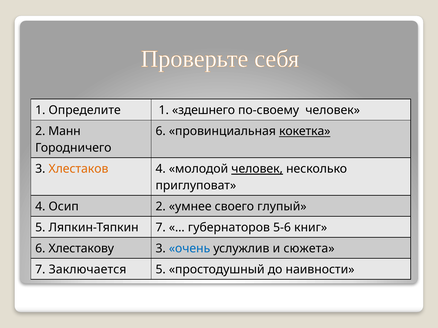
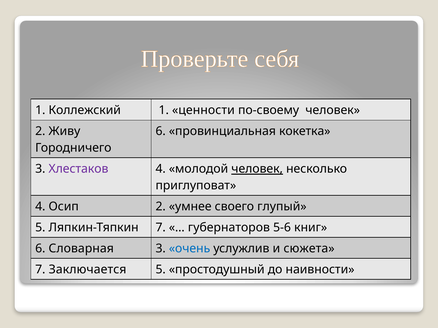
Определите: Определите -> Коллежский
здешнего: здешнего -> ценности
Манн: Манн -> Живу
кокетка underline: present -> none
Хлестаков colour: orange -> purple
Хлестакову: Хлестакову -> Словарная
